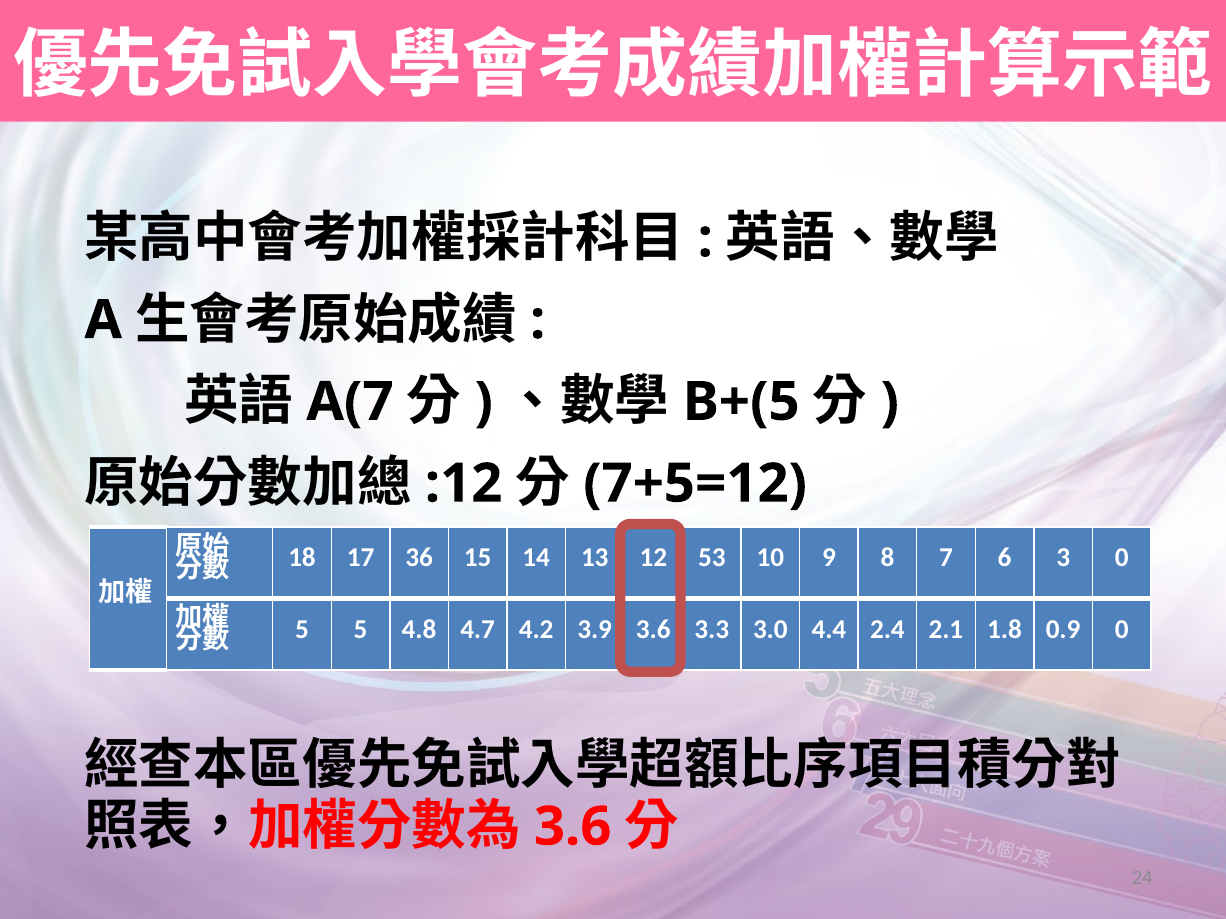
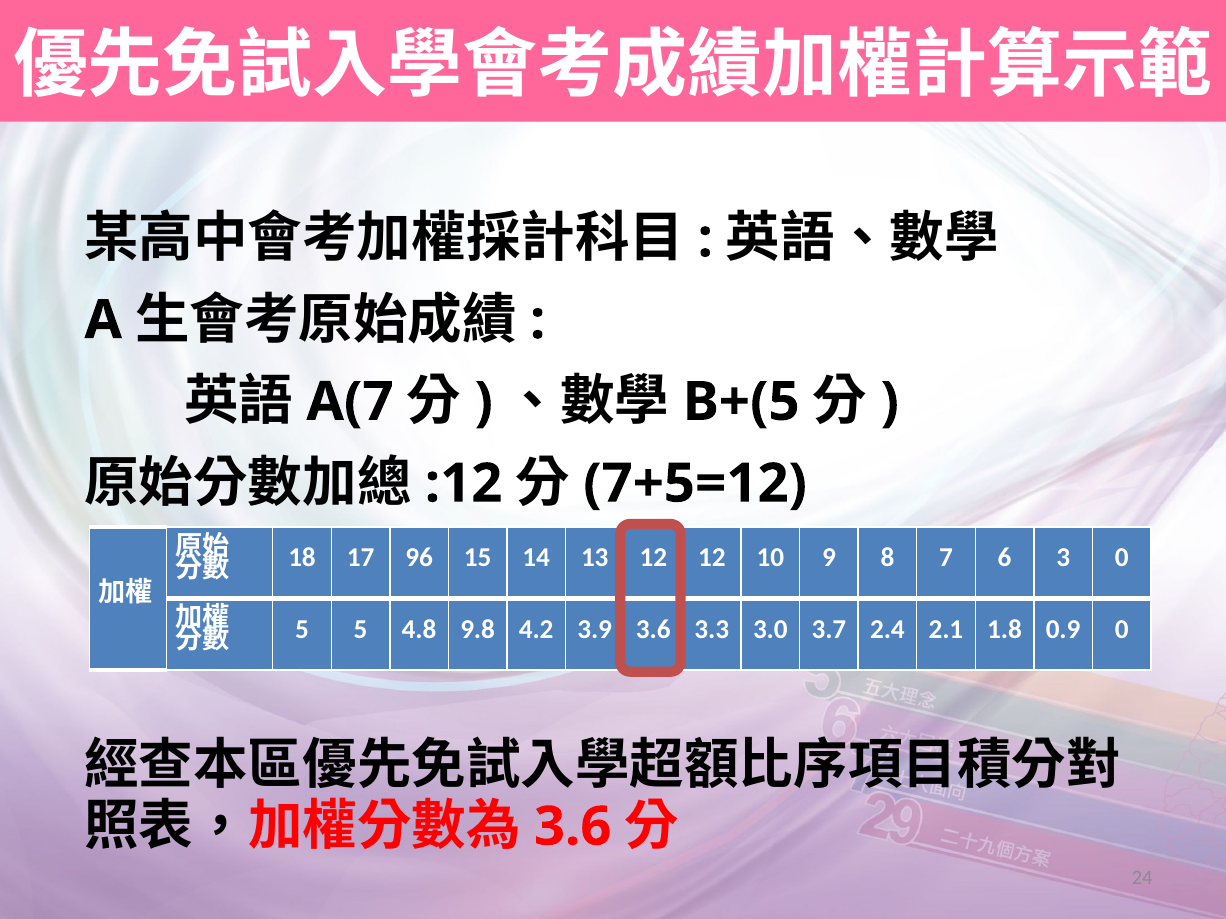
36: 36 -> 96
12 53: 53 -> 12
4.7: 4.7 -> 9.8
4.4: 4.4 -> 3.7
